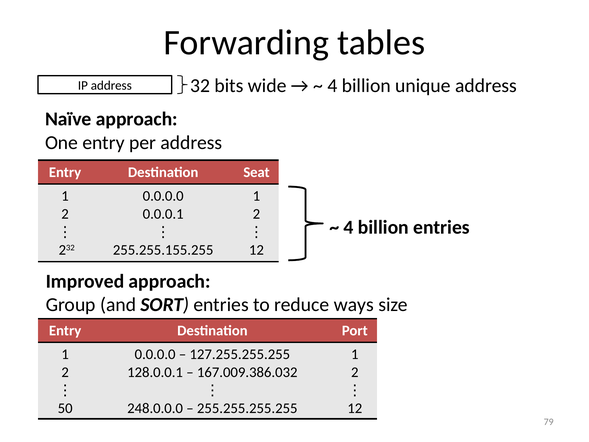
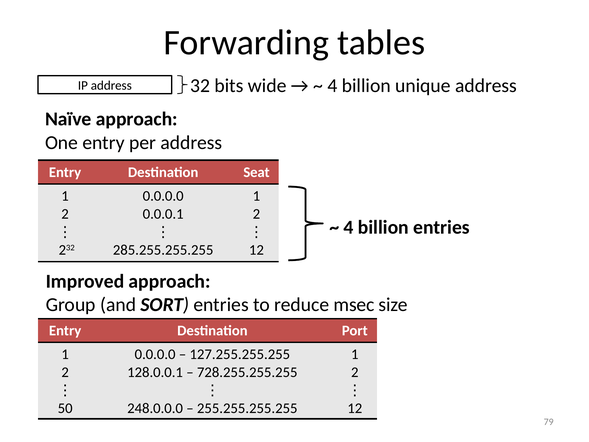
255.255.155.255: 255.255.155.255 -> 285.255.255.255
ways: ways -> msec
167.009.386.032: 167.009.386.032 -> 728.255.255.255
